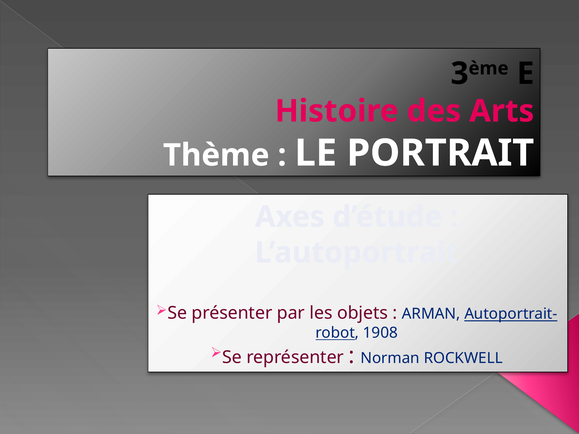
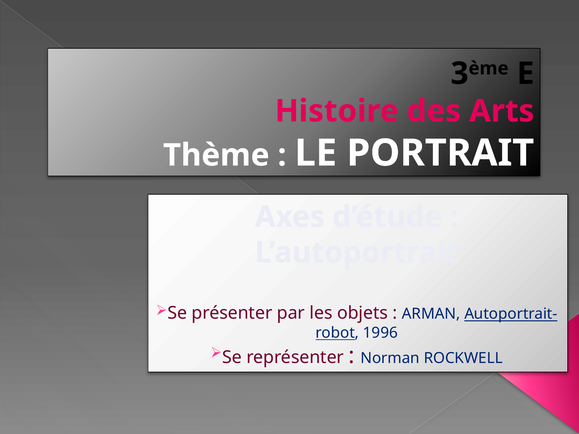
1908: 1908 -> 1996
